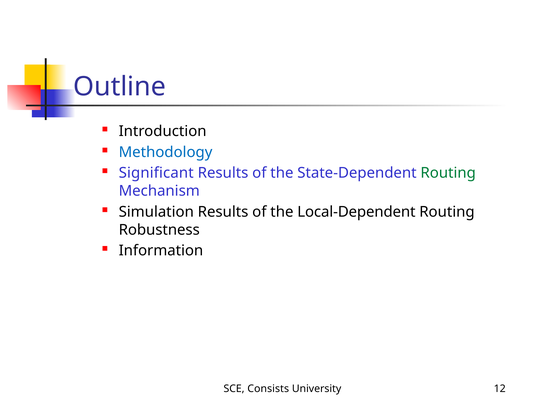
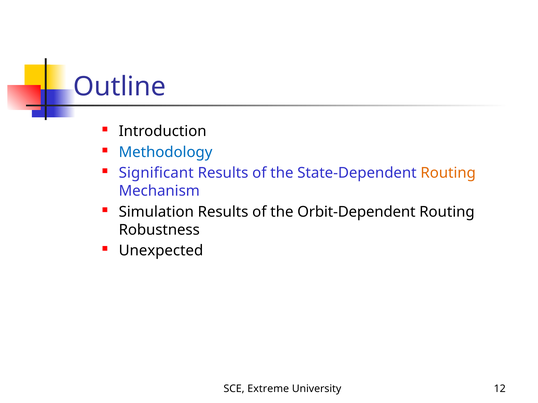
Routing at (448, 173) colour: green -> orange
Local-Dependent: Local-Dependent -> Orbit-Dependent
Information: Information -> Unexpected
Consists: Consists -> Extreme
